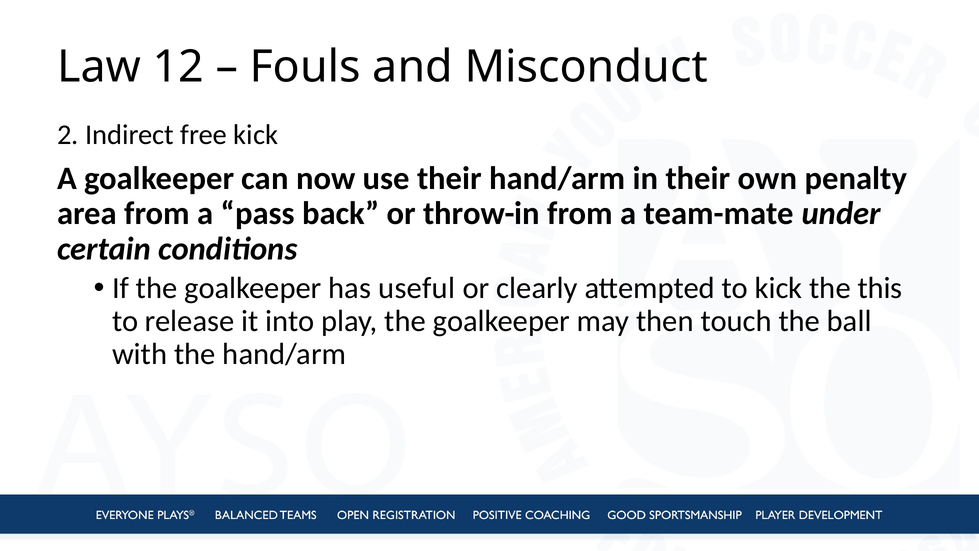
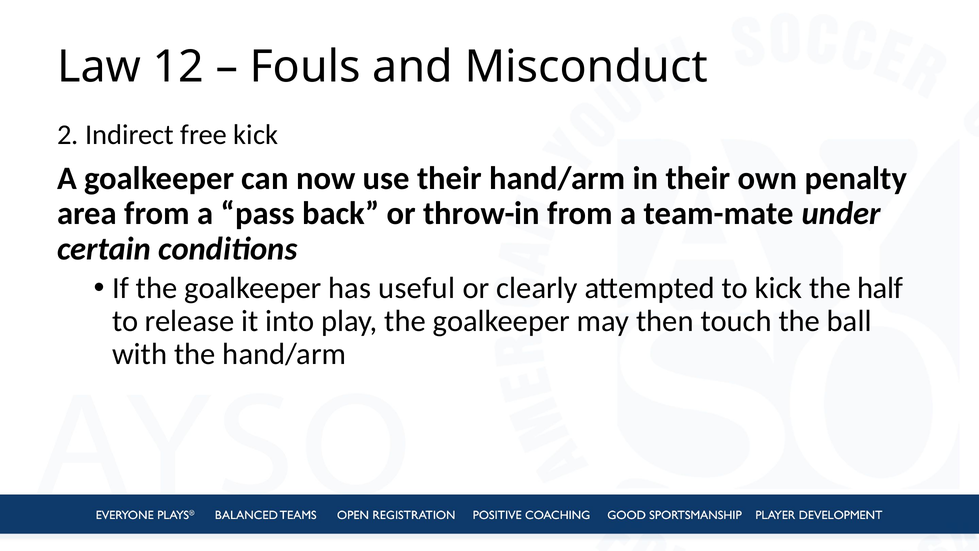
this: this -> half
